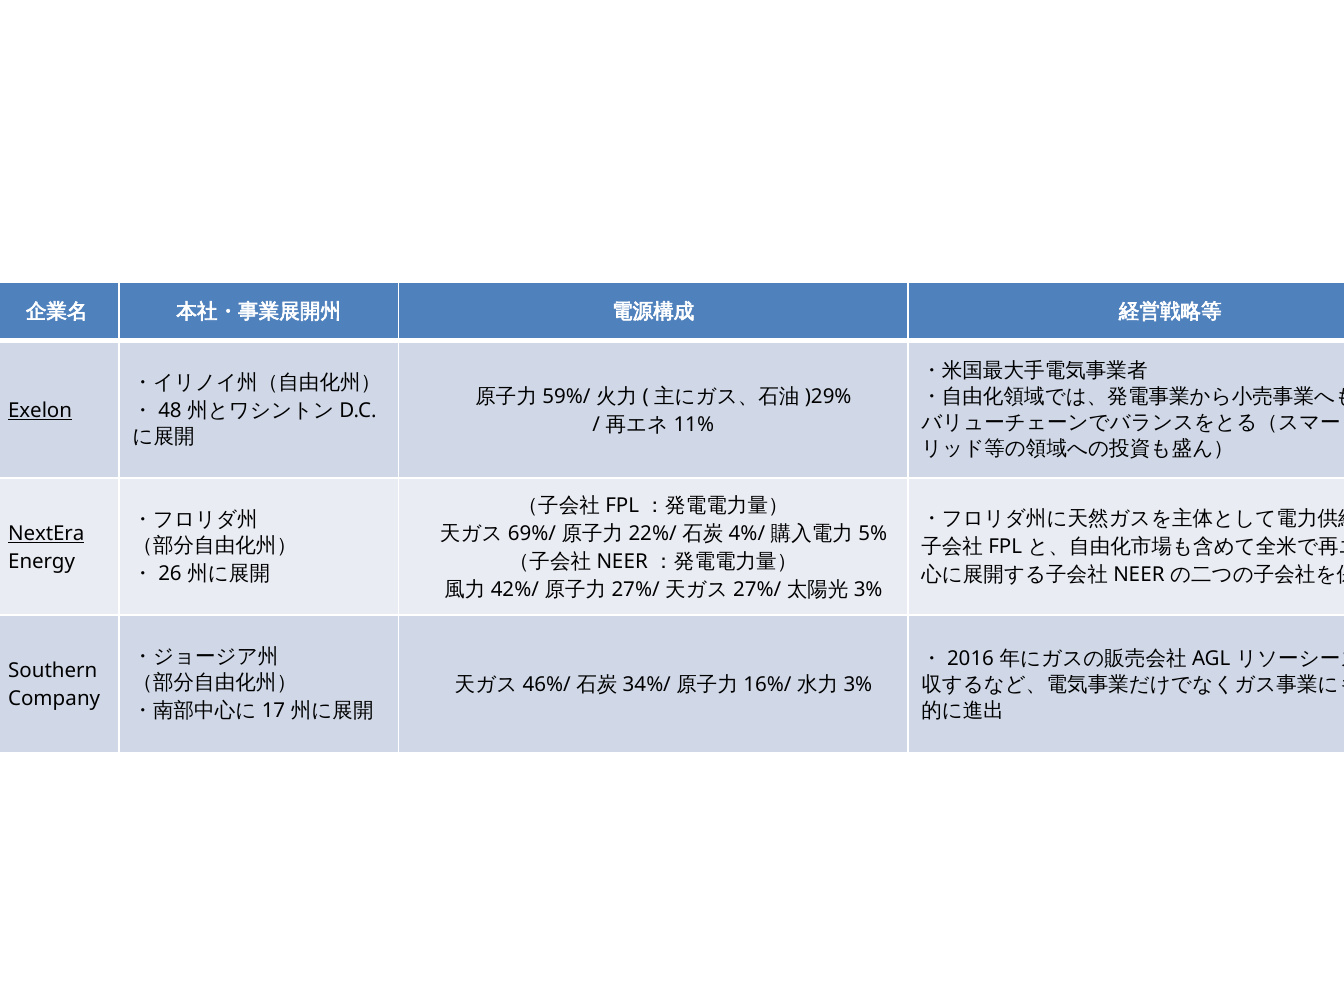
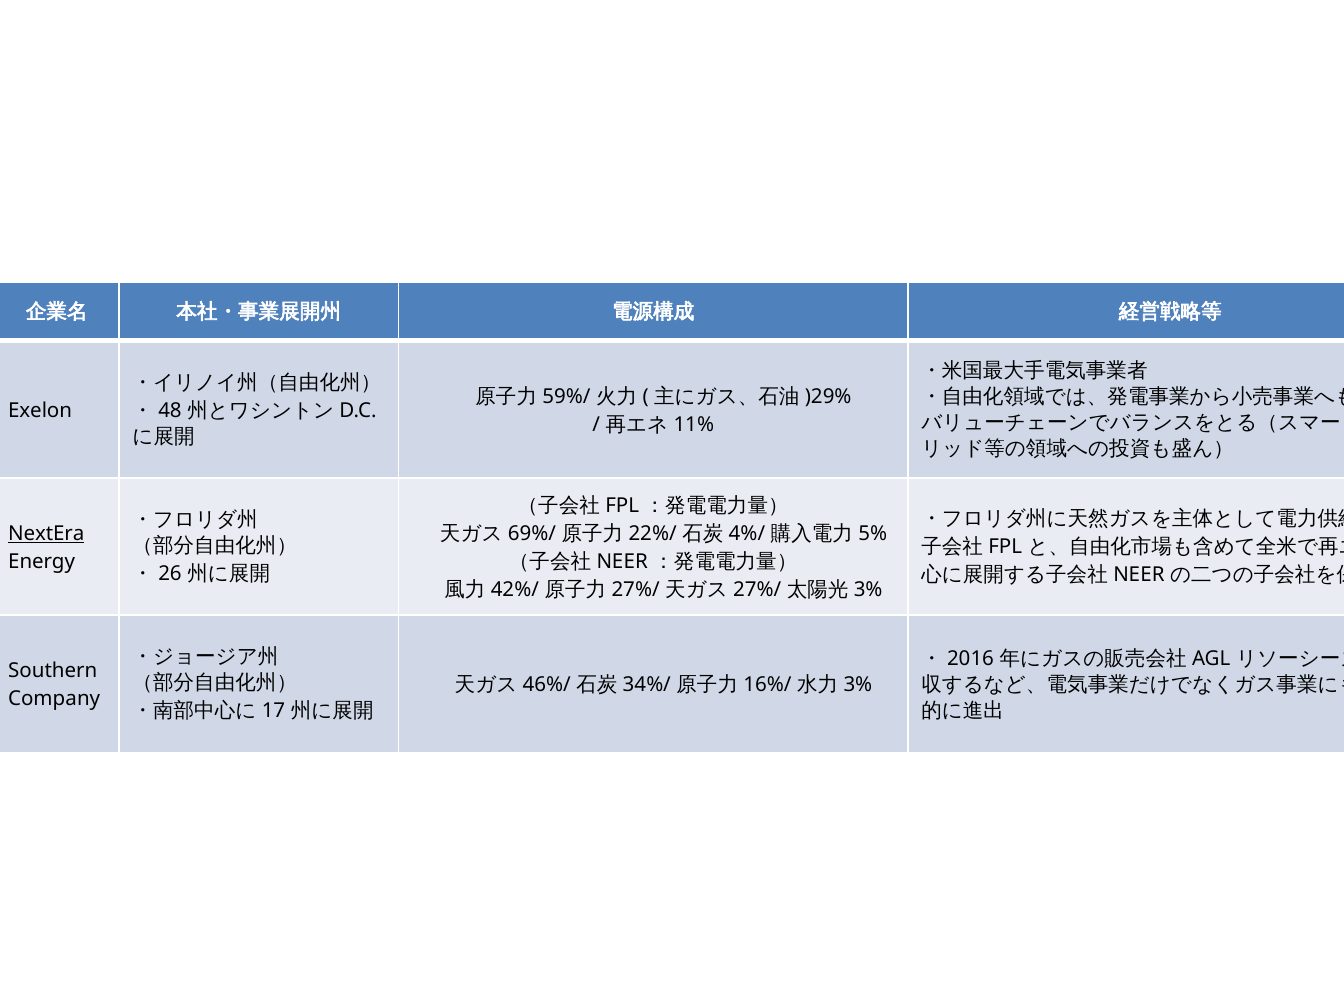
Exelon underline: present -> none
